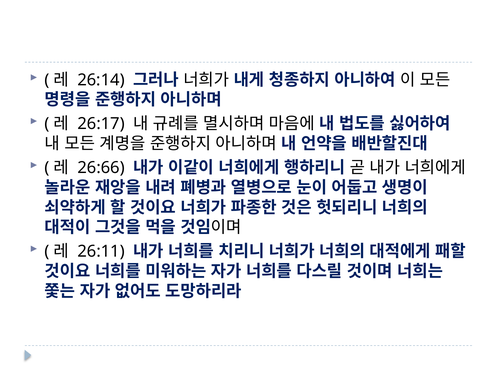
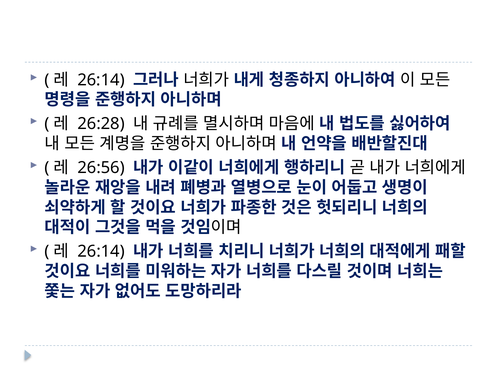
26:17: 26:17 -> 26:28
26:66: 26:66 -> 26:56
26:11 at (101, 251): 26:11 -> 26:14
